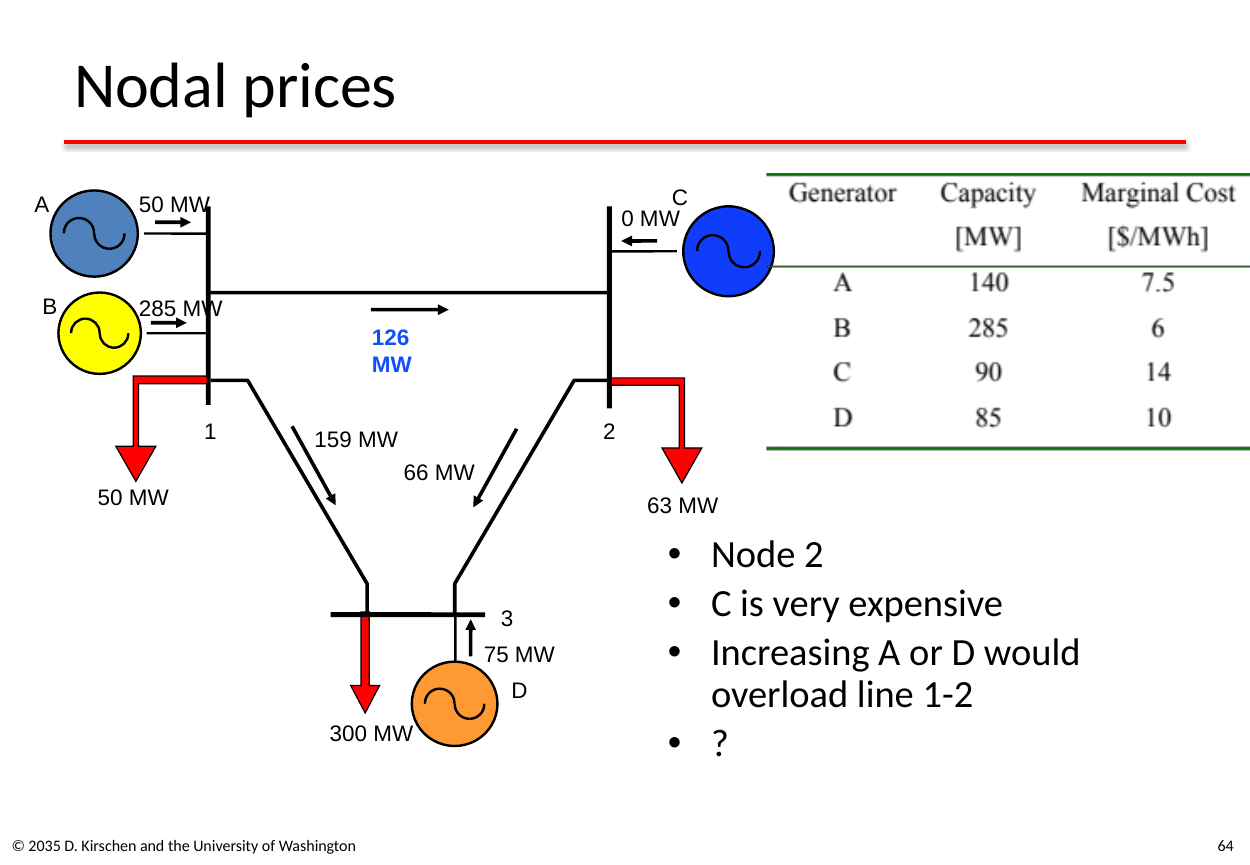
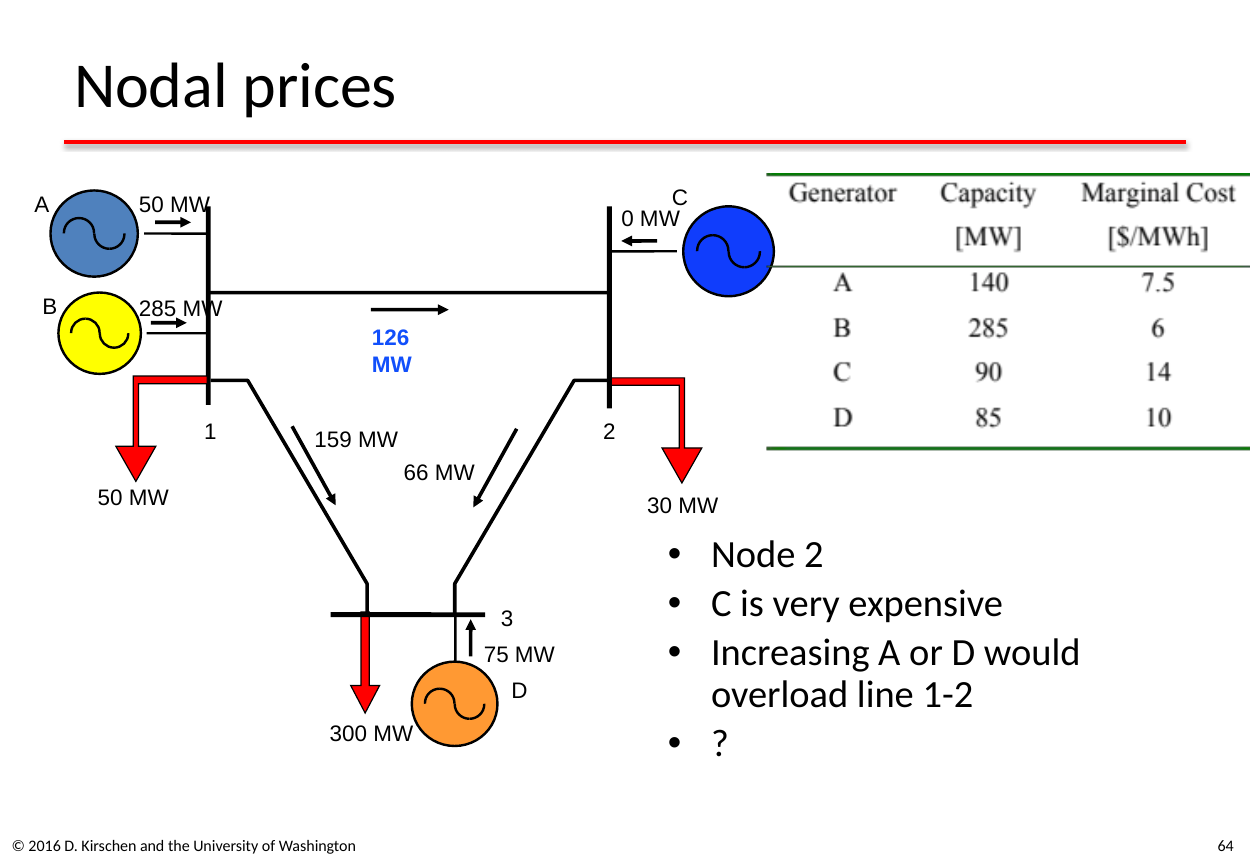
63: 63 -> 30
2035: 2035 -> 2016
